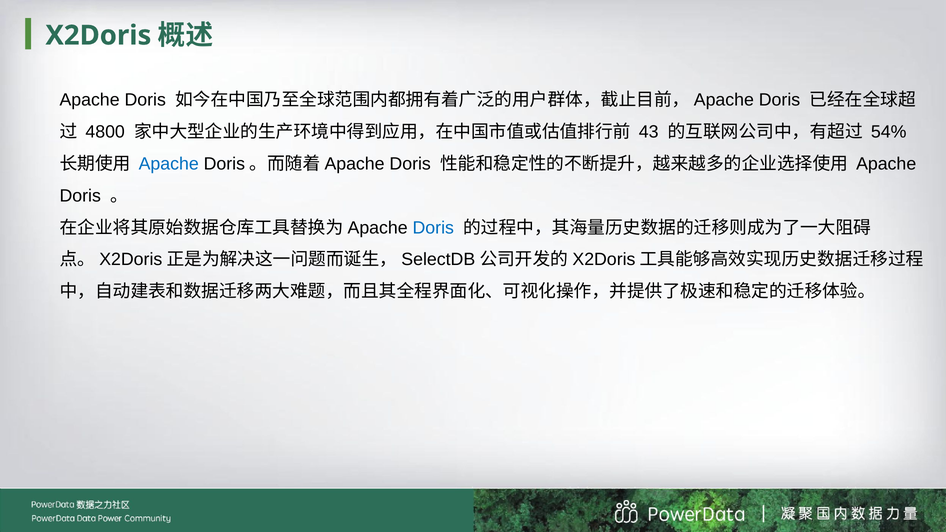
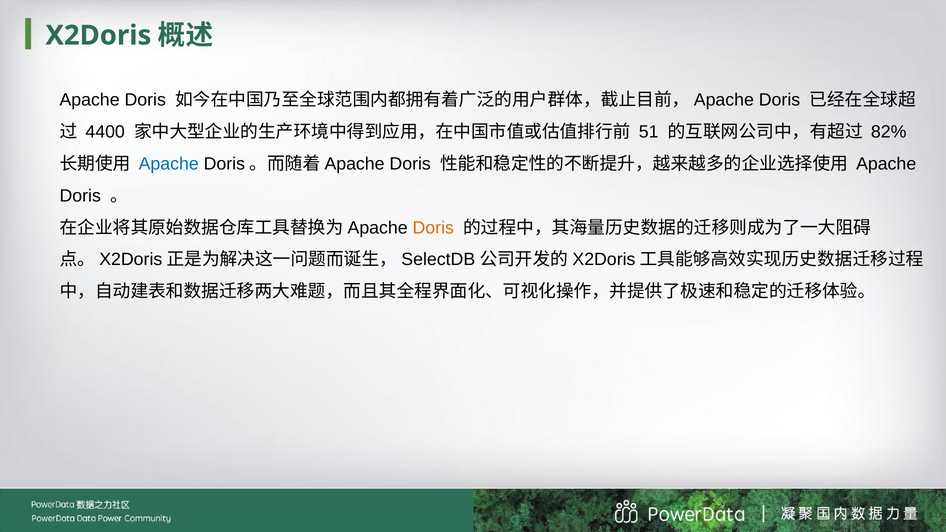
4800: 4800 -> 4400
43: 43 -> 51
54%: 54% -> 82%
Doris at (433, 228) colour: blue -> orange
